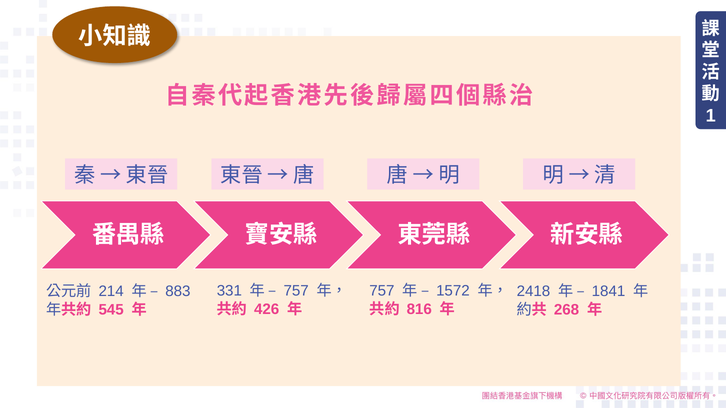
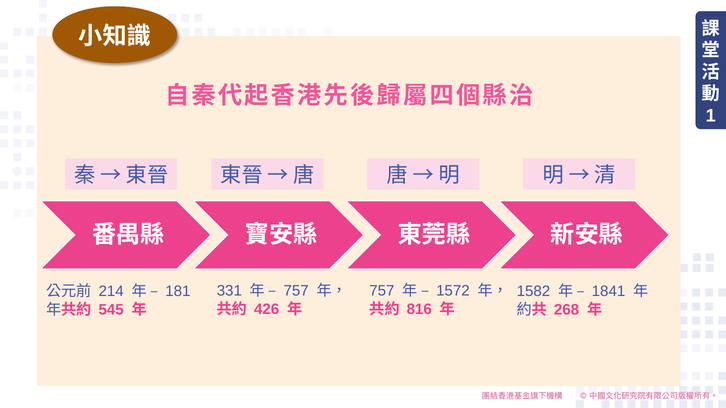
2418: 2418 -> 1582
883: 883 -> 181
